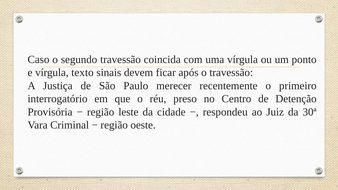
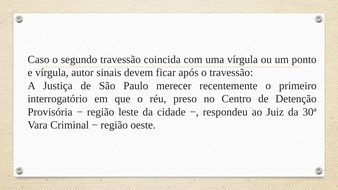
texto: texto -> autor
